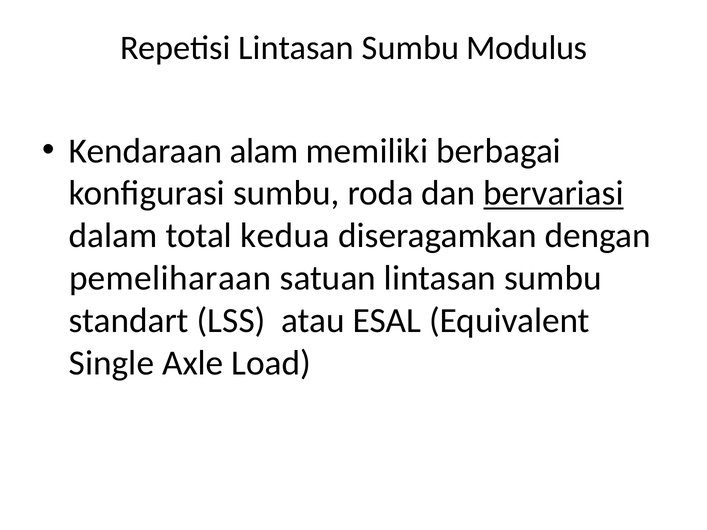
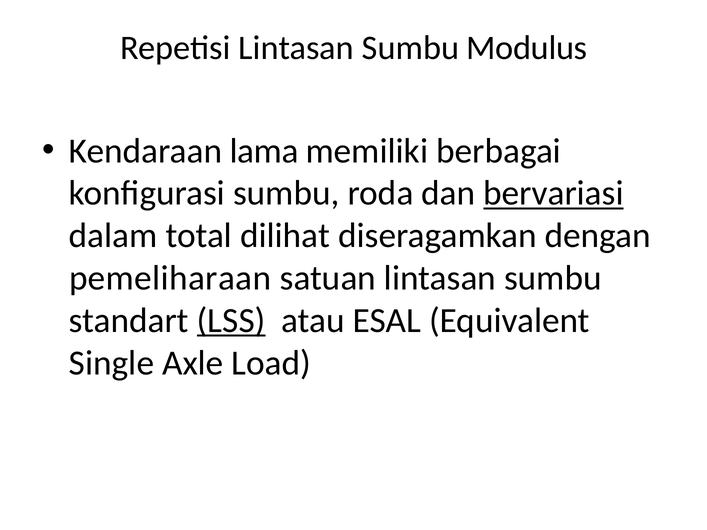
alam: alam -> lama
kedua: kedua -> dilihat
LSS underline: none -> present
